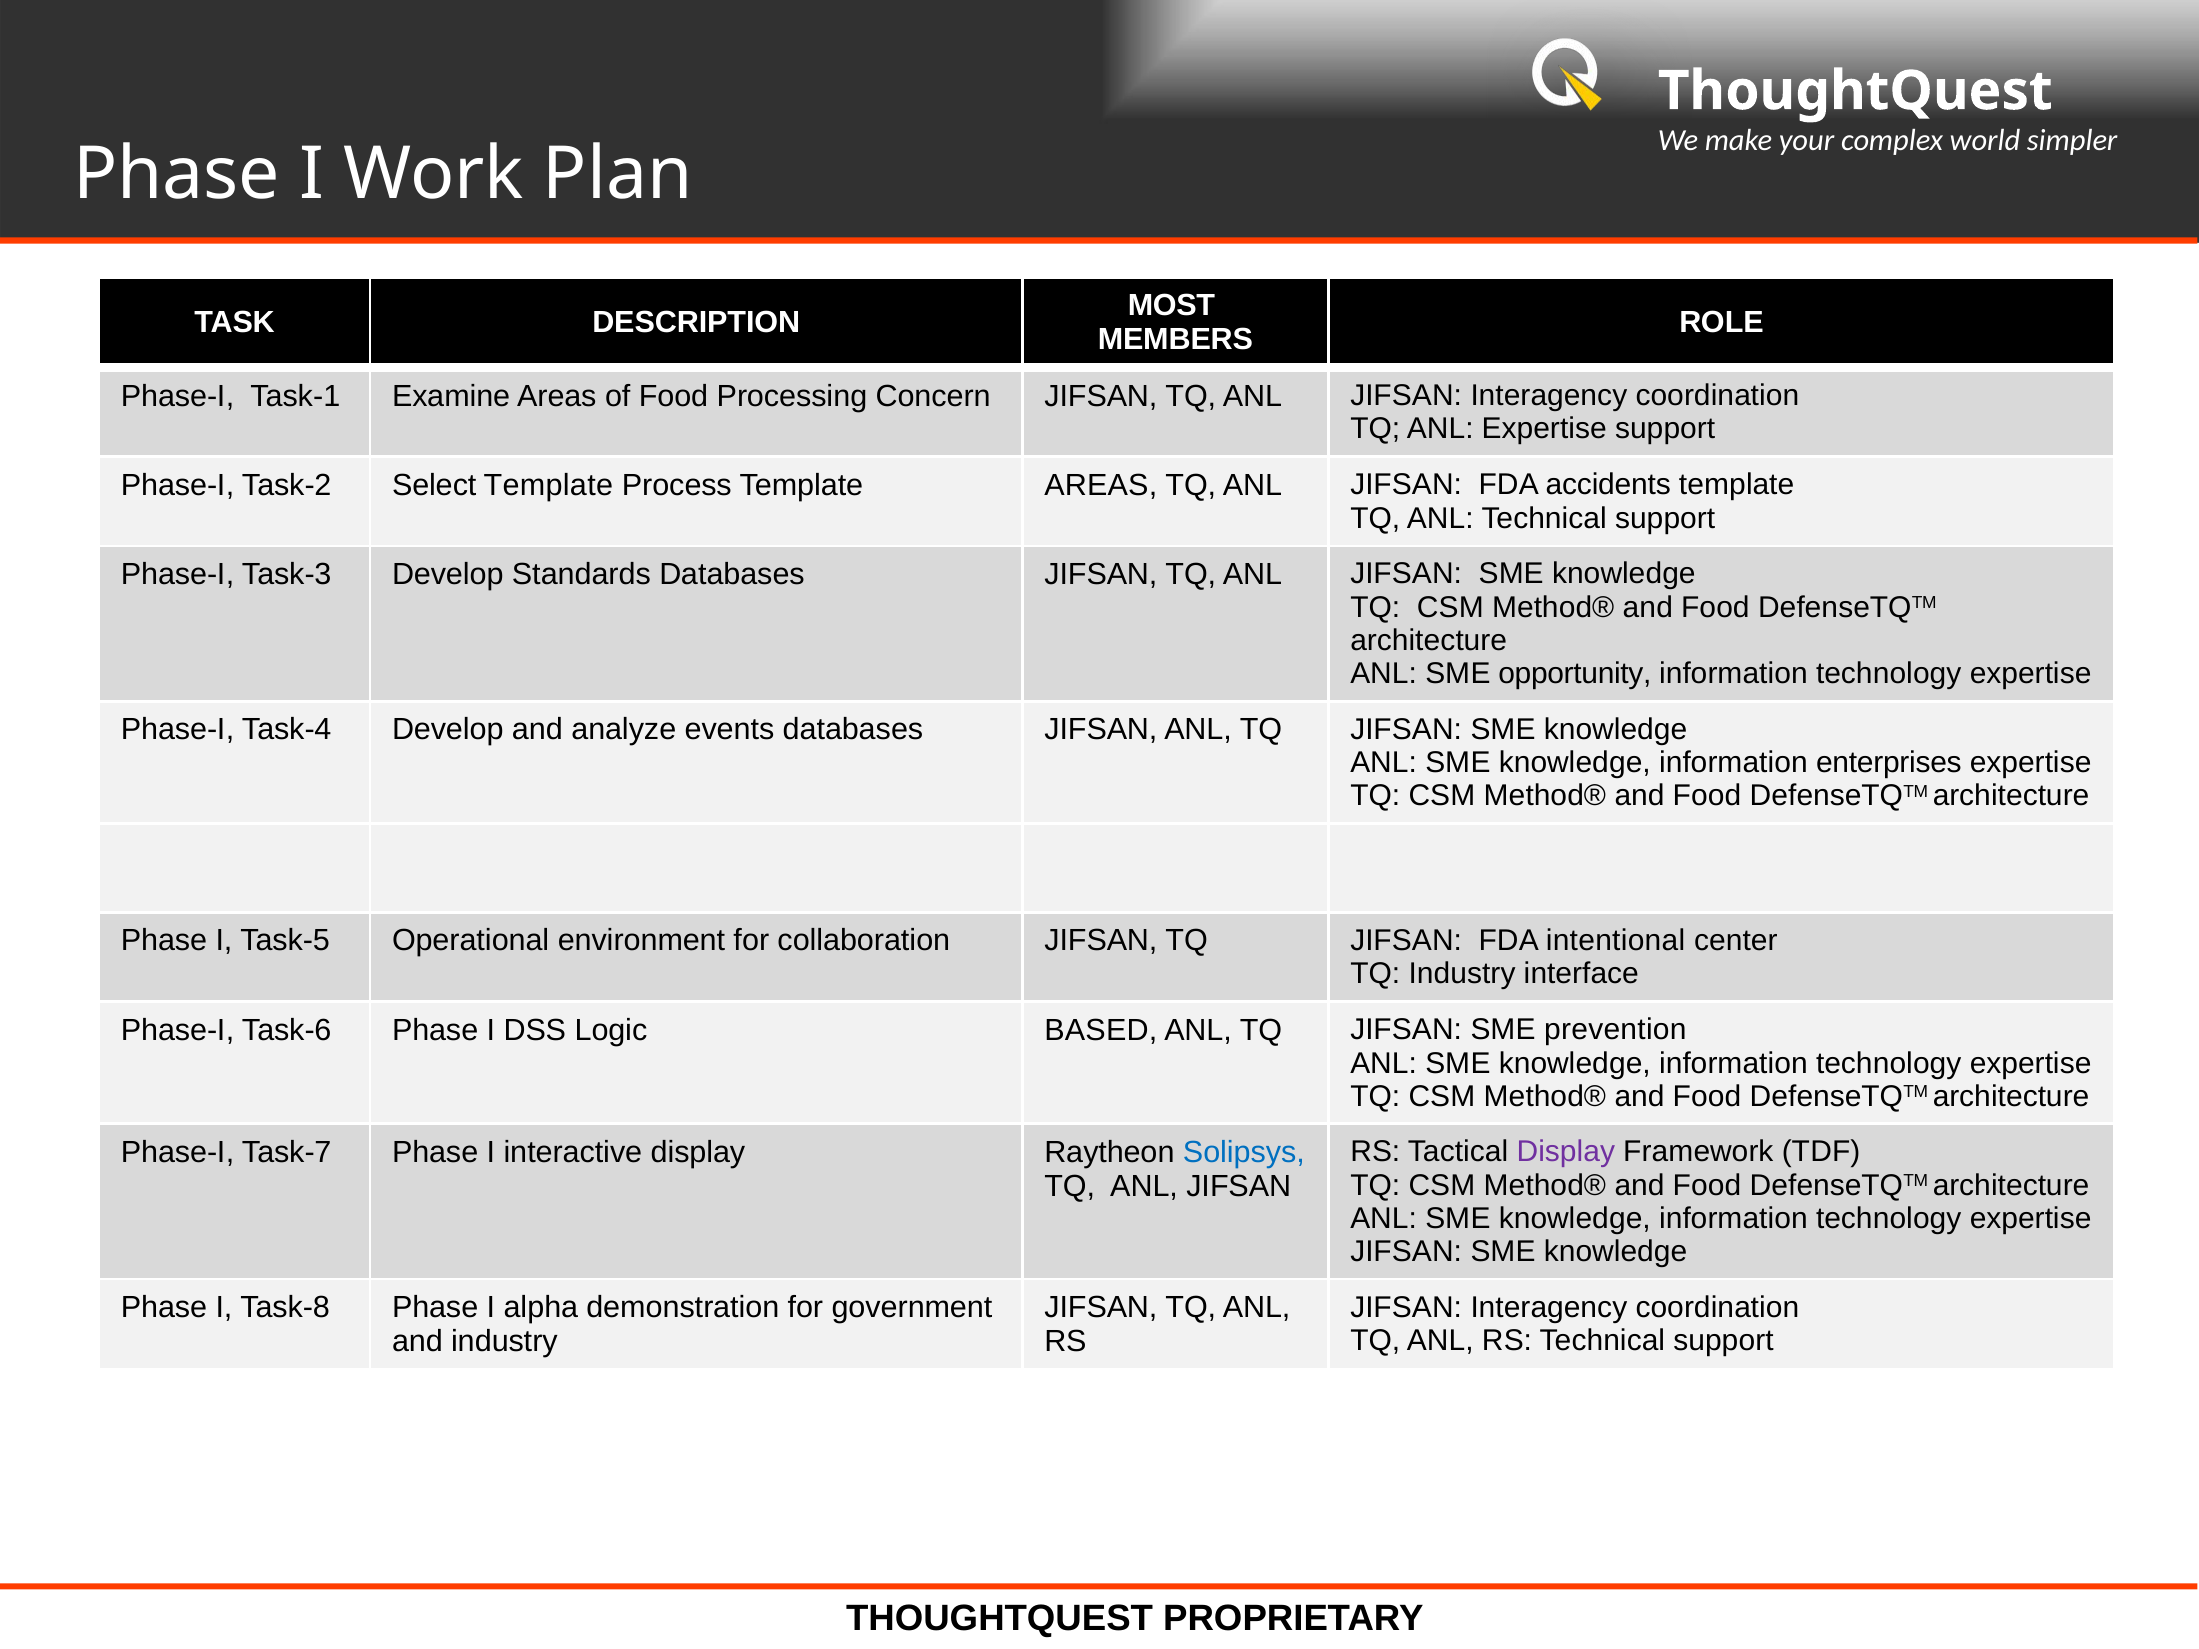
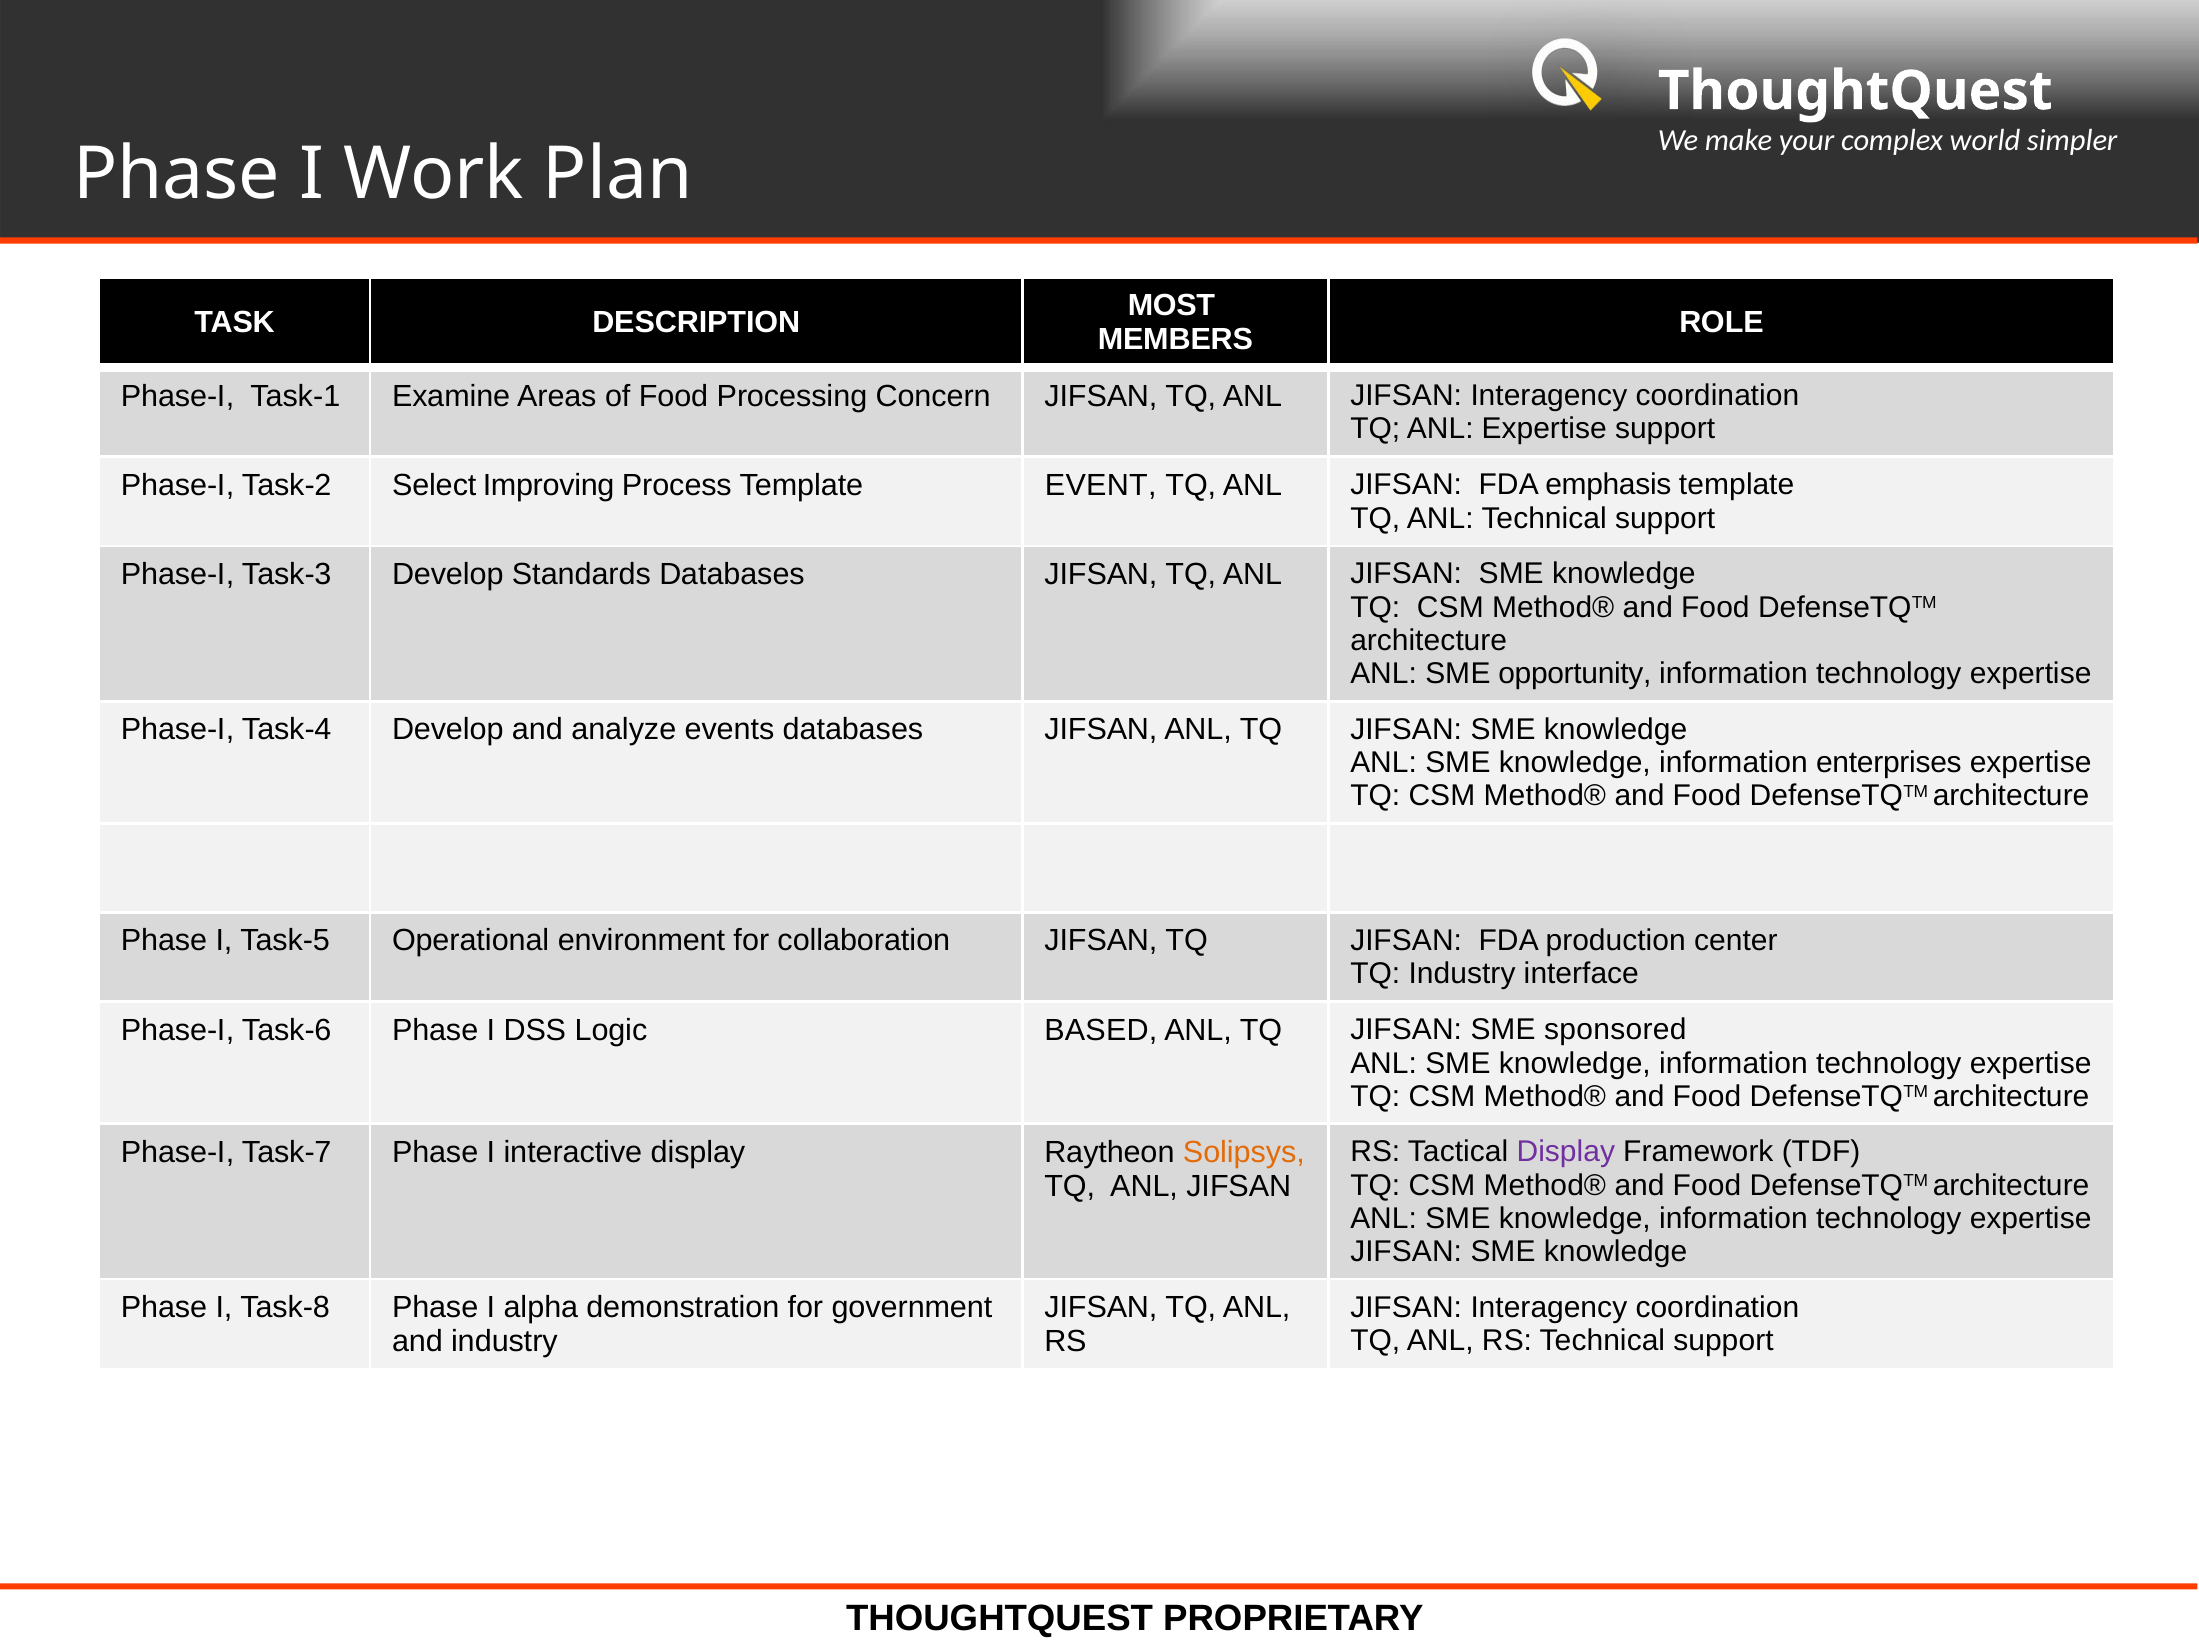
Select Template: Template -> Improving
Template AREAS: AREAS -> EVENT
accidents: accidents -> emphasis
intentional: intentional -> production
prevention: prevention -> sponsored
Solipsys colour: blue -> orange
